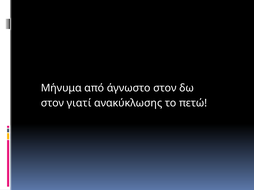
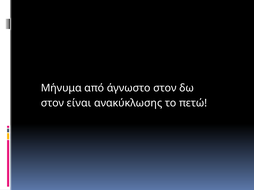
γιατί: γιατί -> είναι
